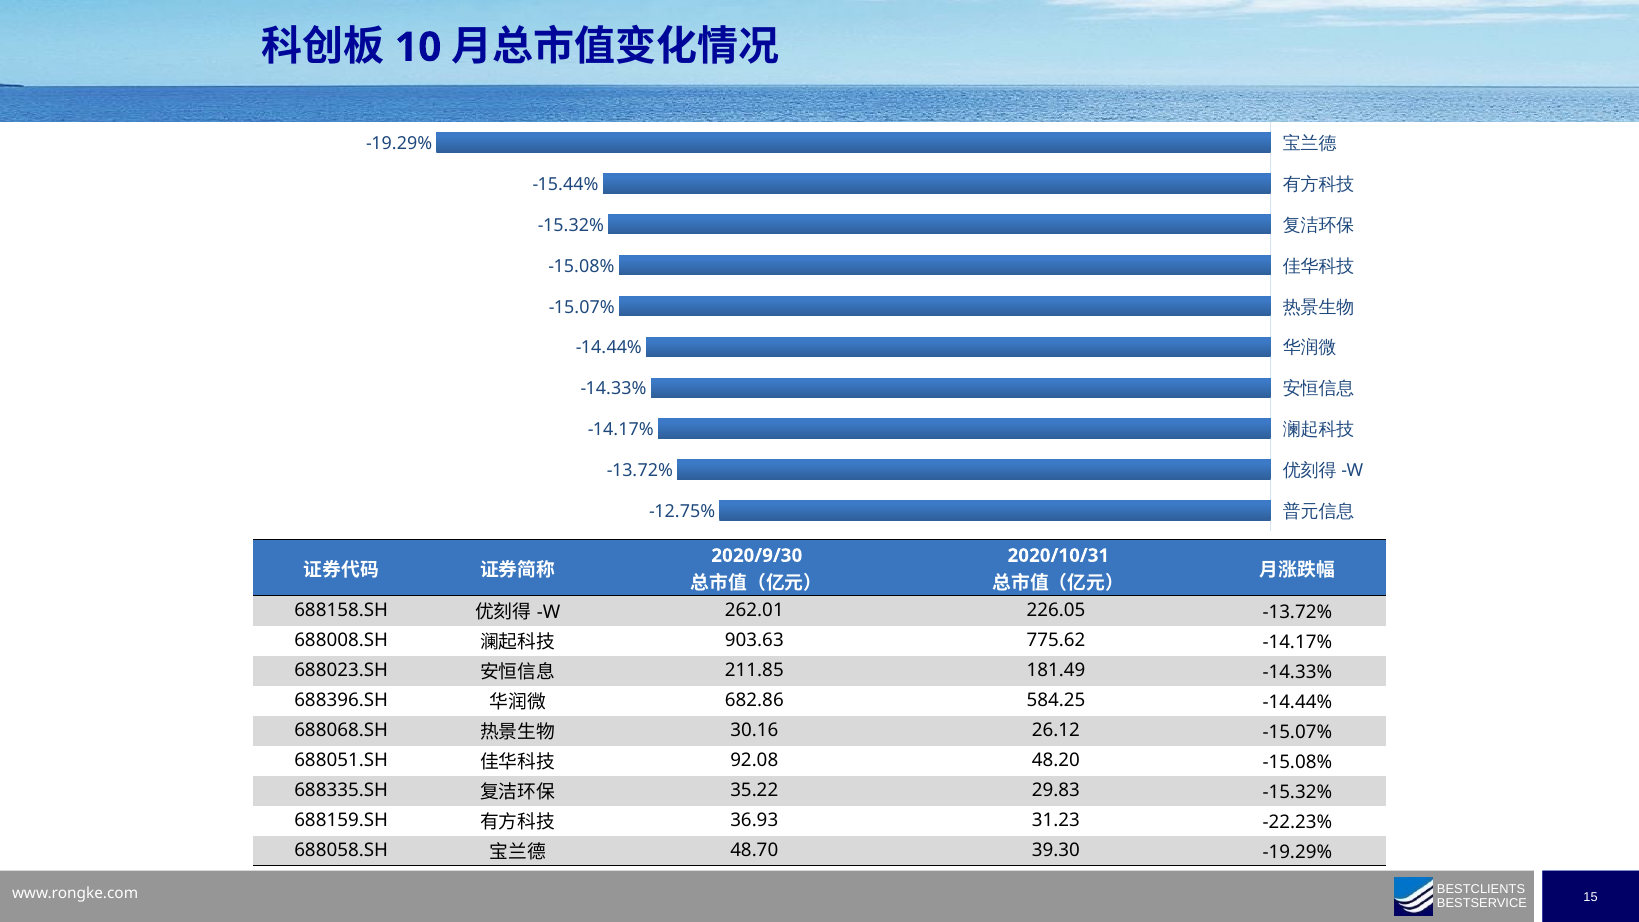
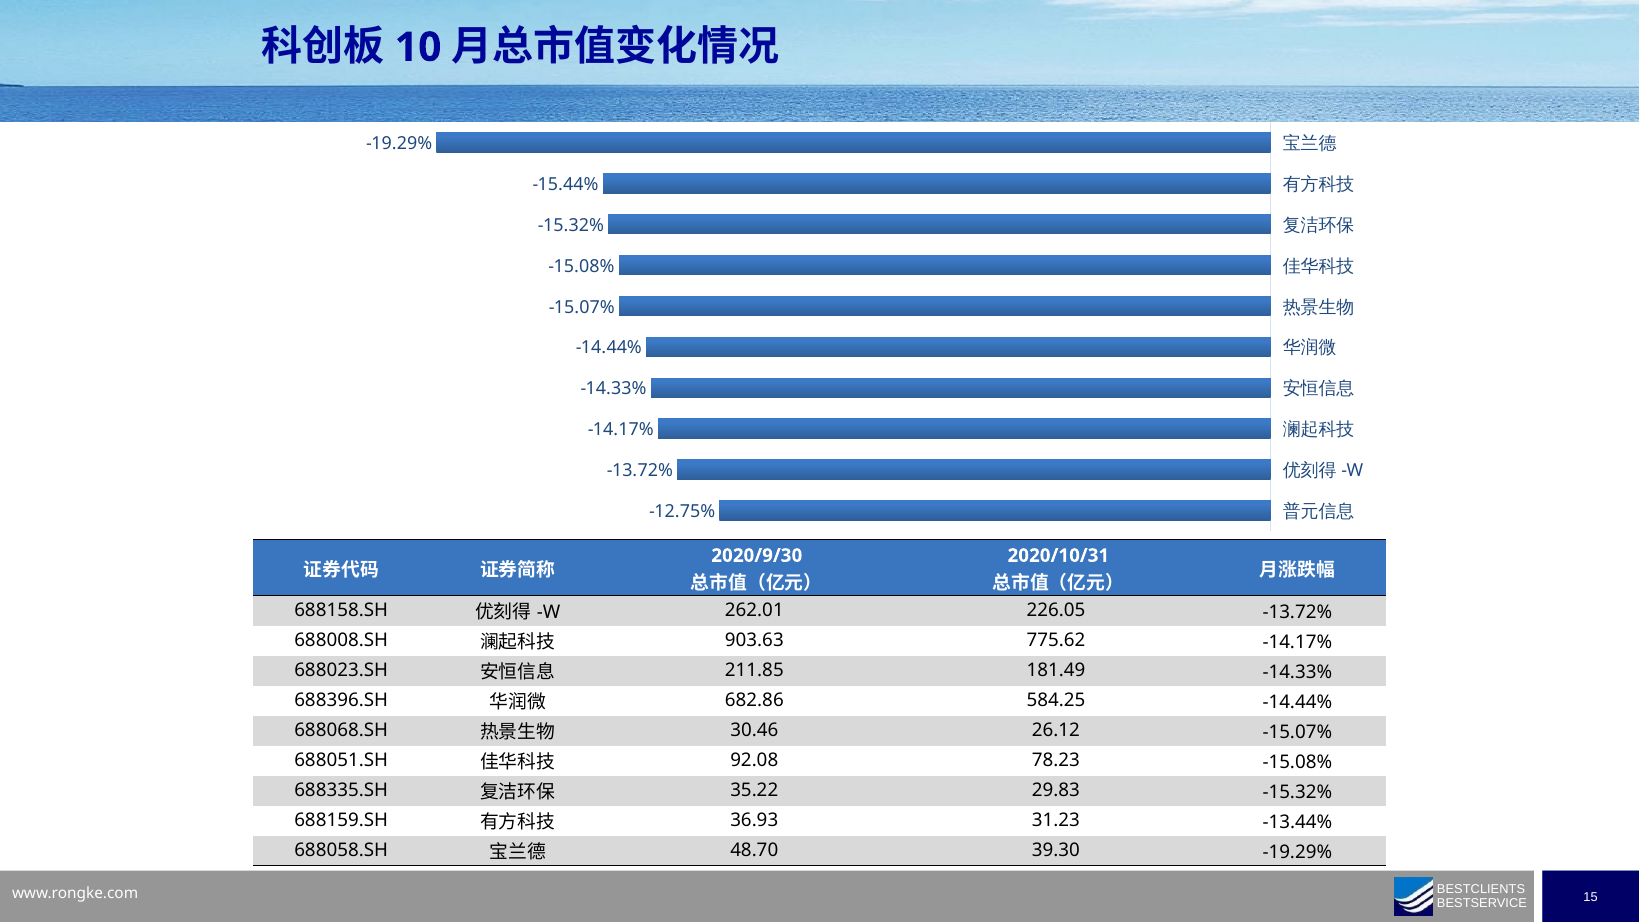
30.16: 30.16 -> 30.46
48.20: 48.20 -> 78.23
-22.23%: -22.23% -> -13.44%
